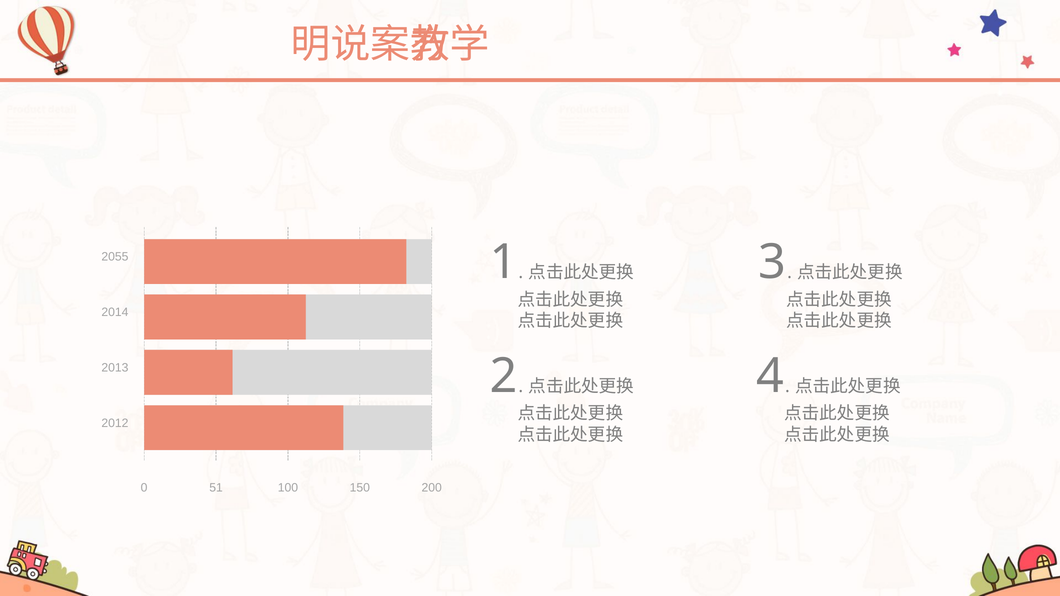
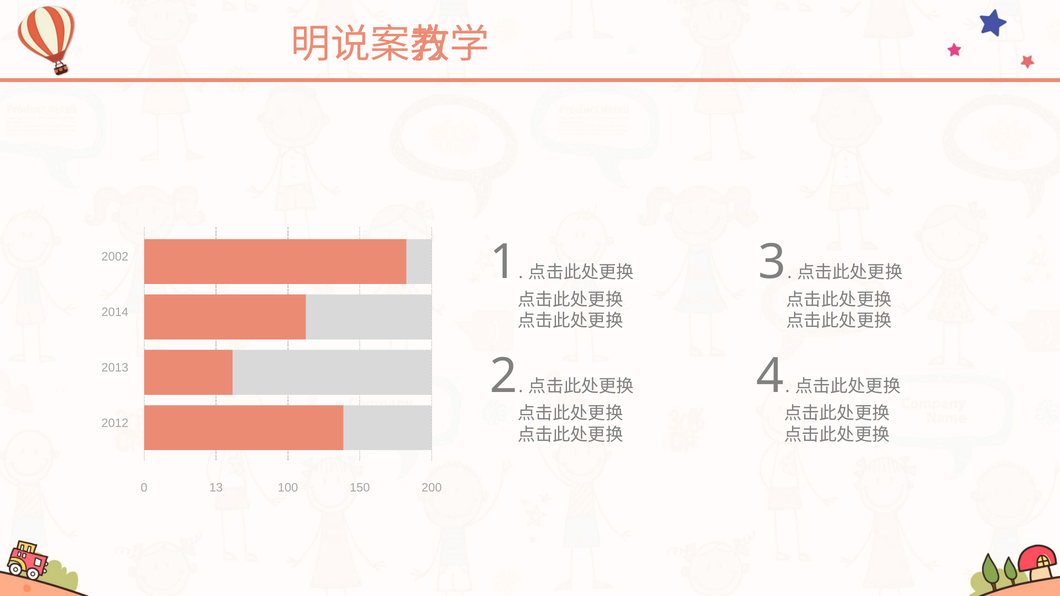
2055: 2055 -> 2002
51: 51 -> 13
